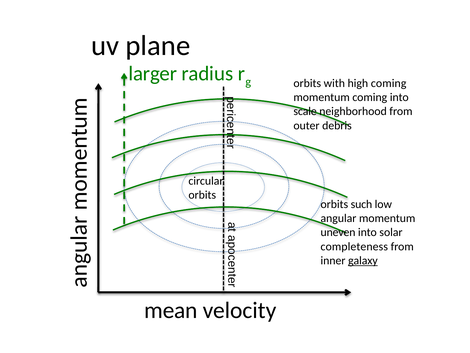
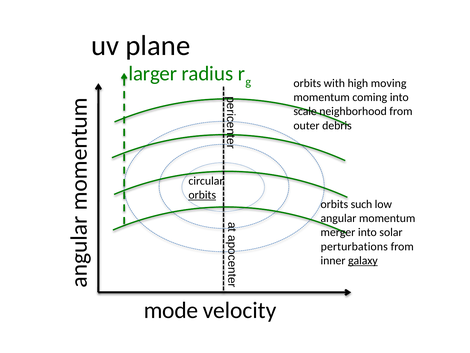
high coming: coming -> moving
orbits at (202, 195) underline: none -> present
uneven: uneven -> merger
completeness: completeness -> perturbations
mean: mean -> mode
